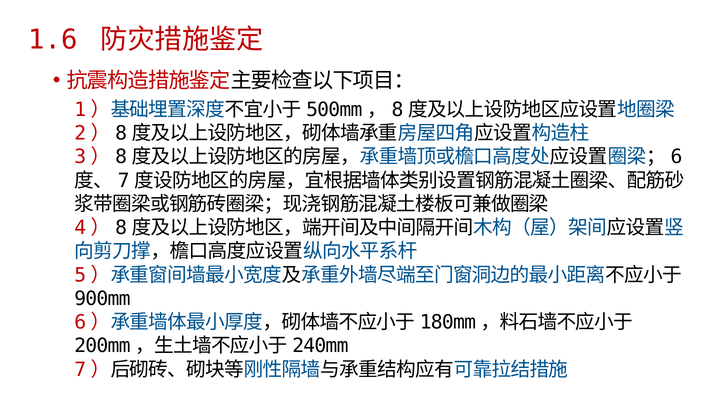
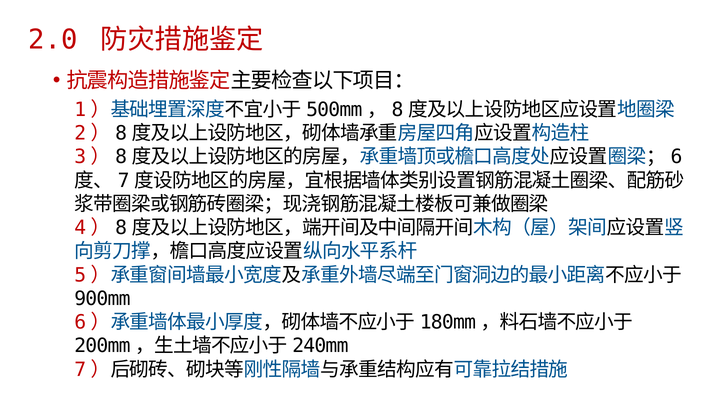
1.6: 1.6 -> 2.0
